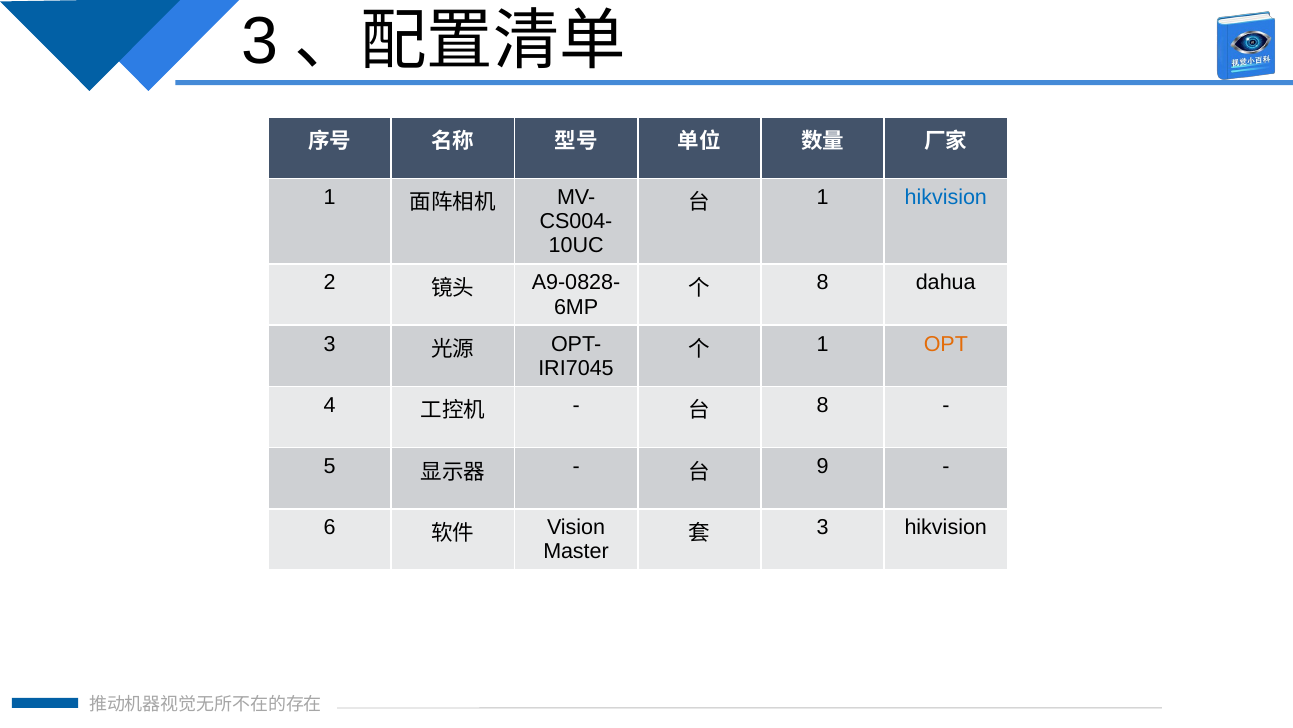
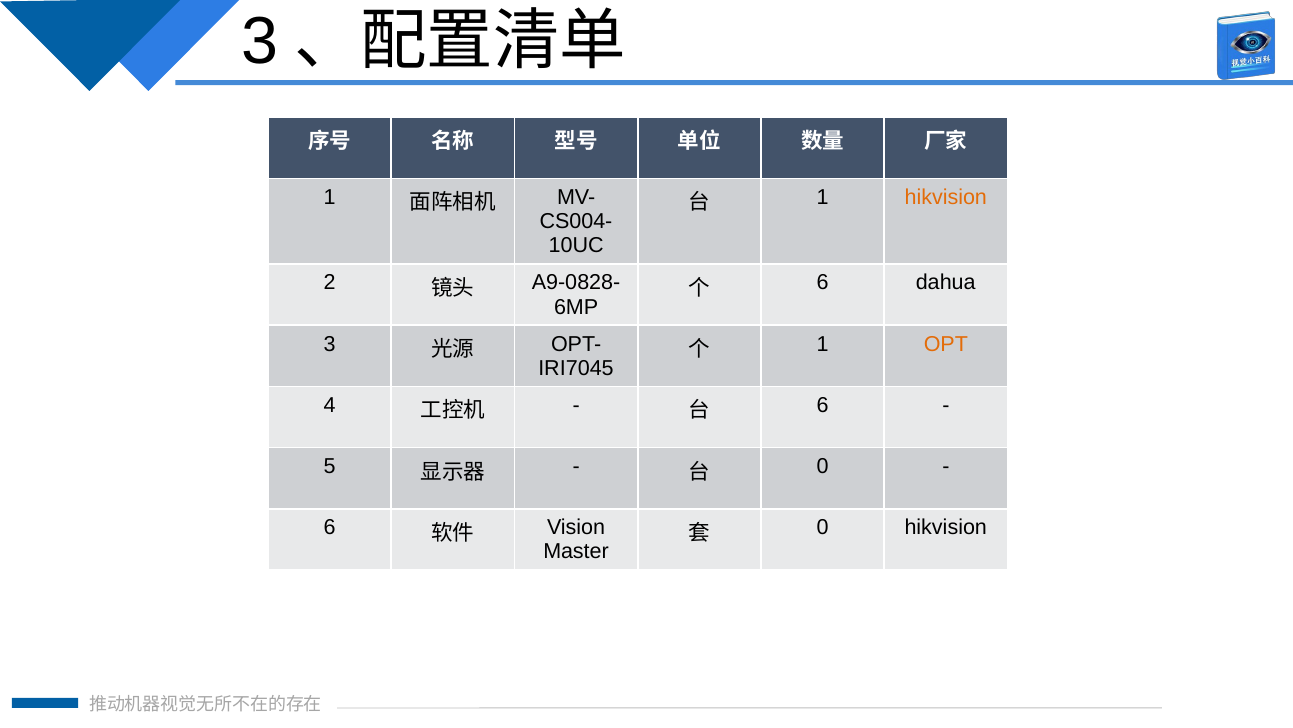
hikvision at (946, 197) colour: blue -> orange
8 at (823, 283): 8 -> 6
8 at (823, 405): 8 -> 6
9 at (823, 466): 9 -> 0
3 at (823, 527): 3 -> 0
